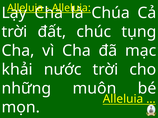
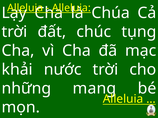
muôn: muôn -> mang
